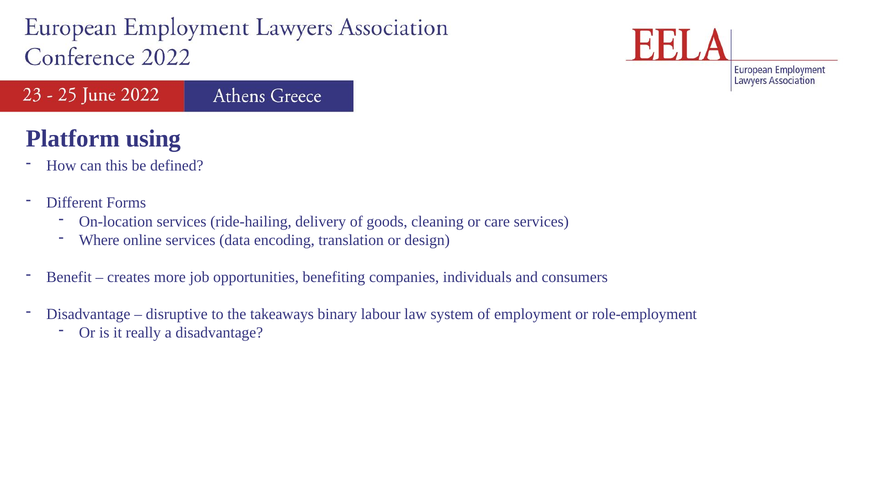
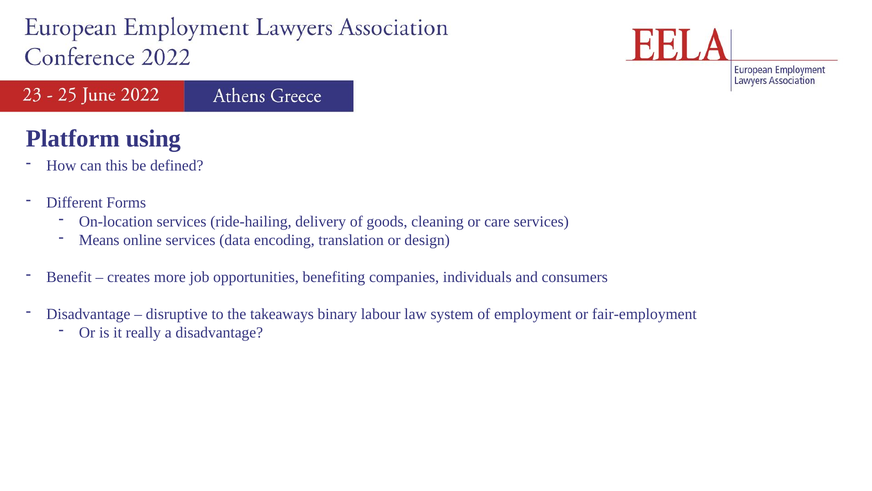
Where: Where -> Means
role-employment: role-employment -> fair-employment
